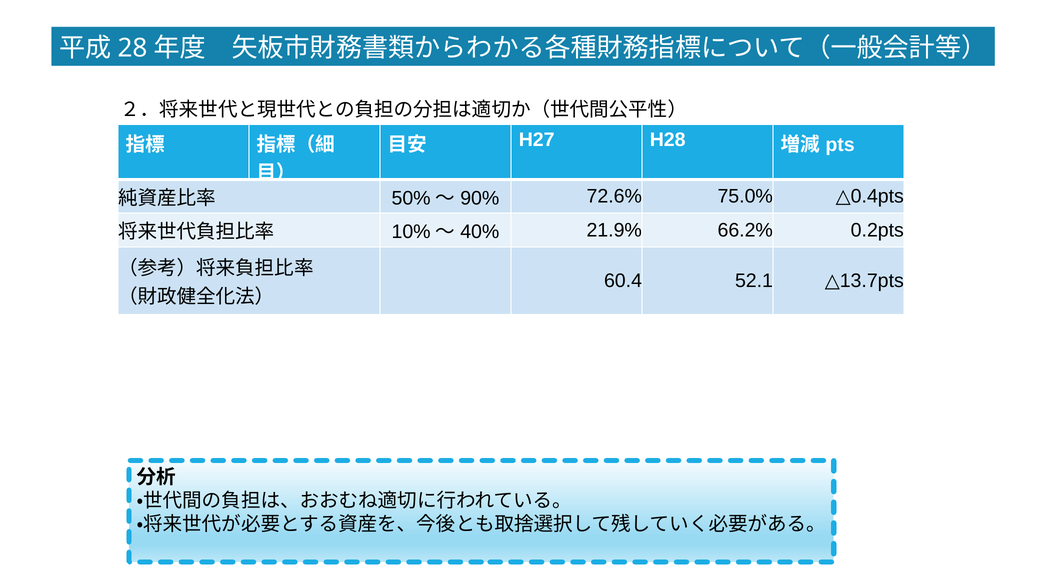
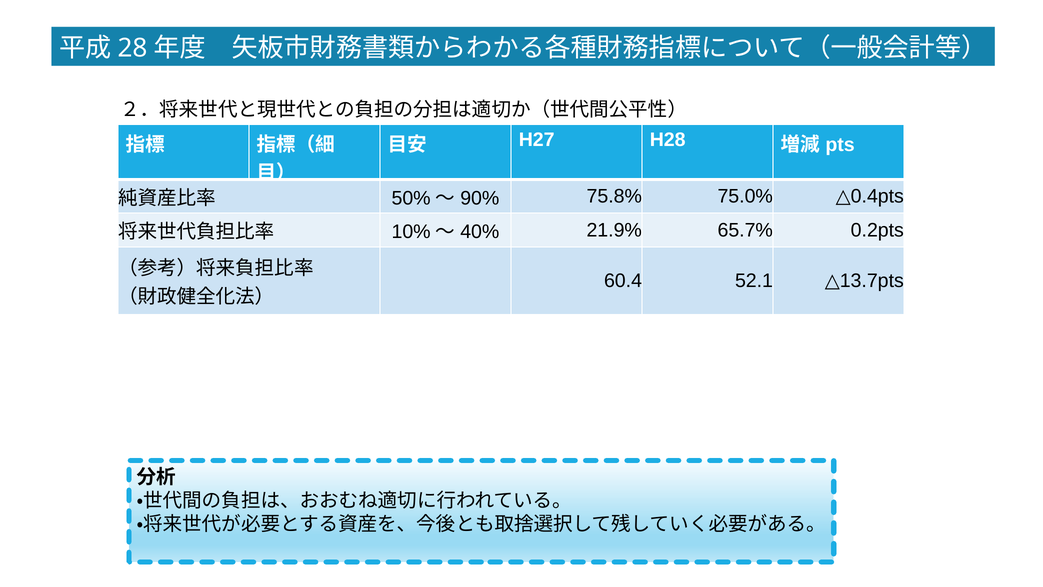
72.6%: 72.6% -> 75.8%
66.2%: 66.2% -> 65.7%
